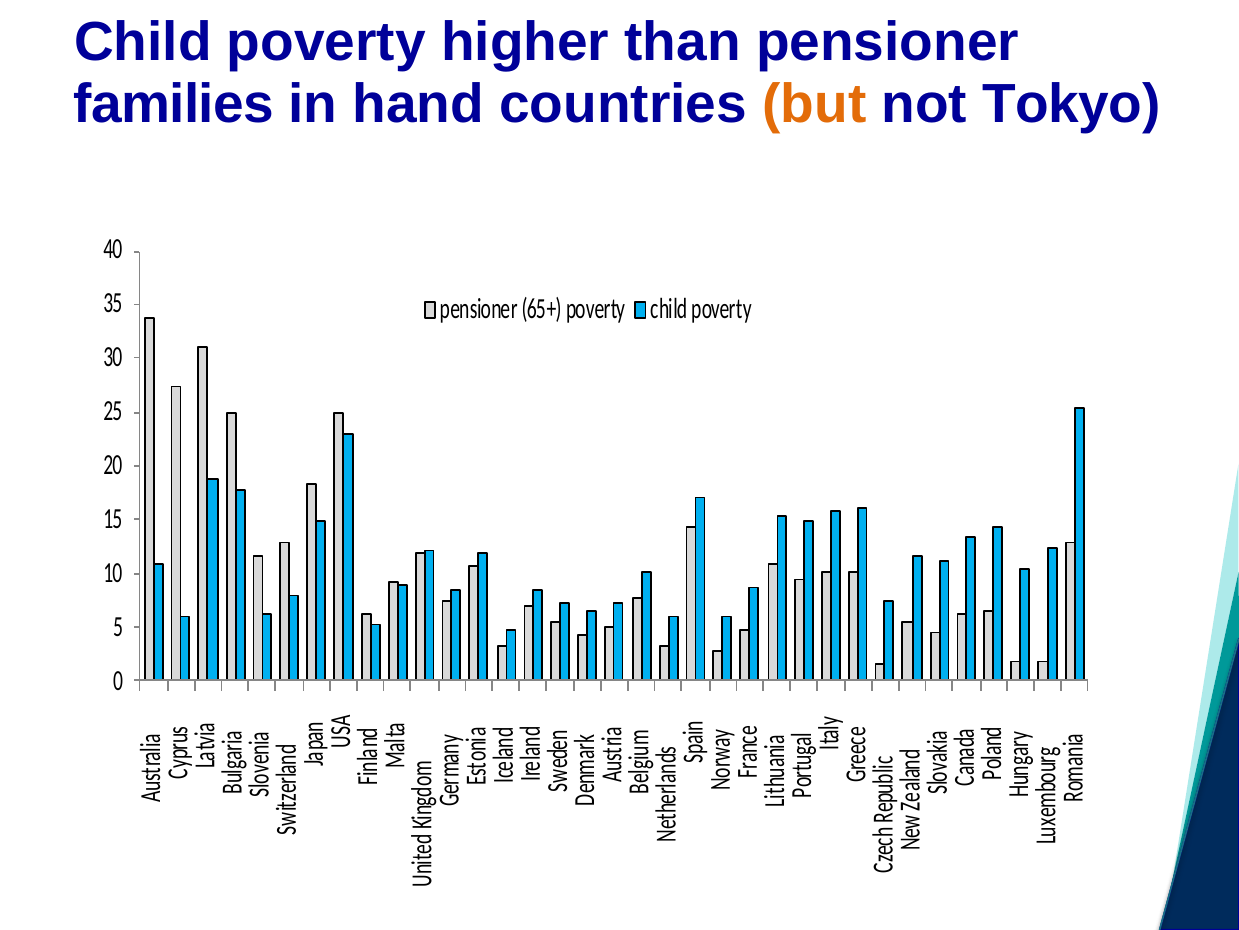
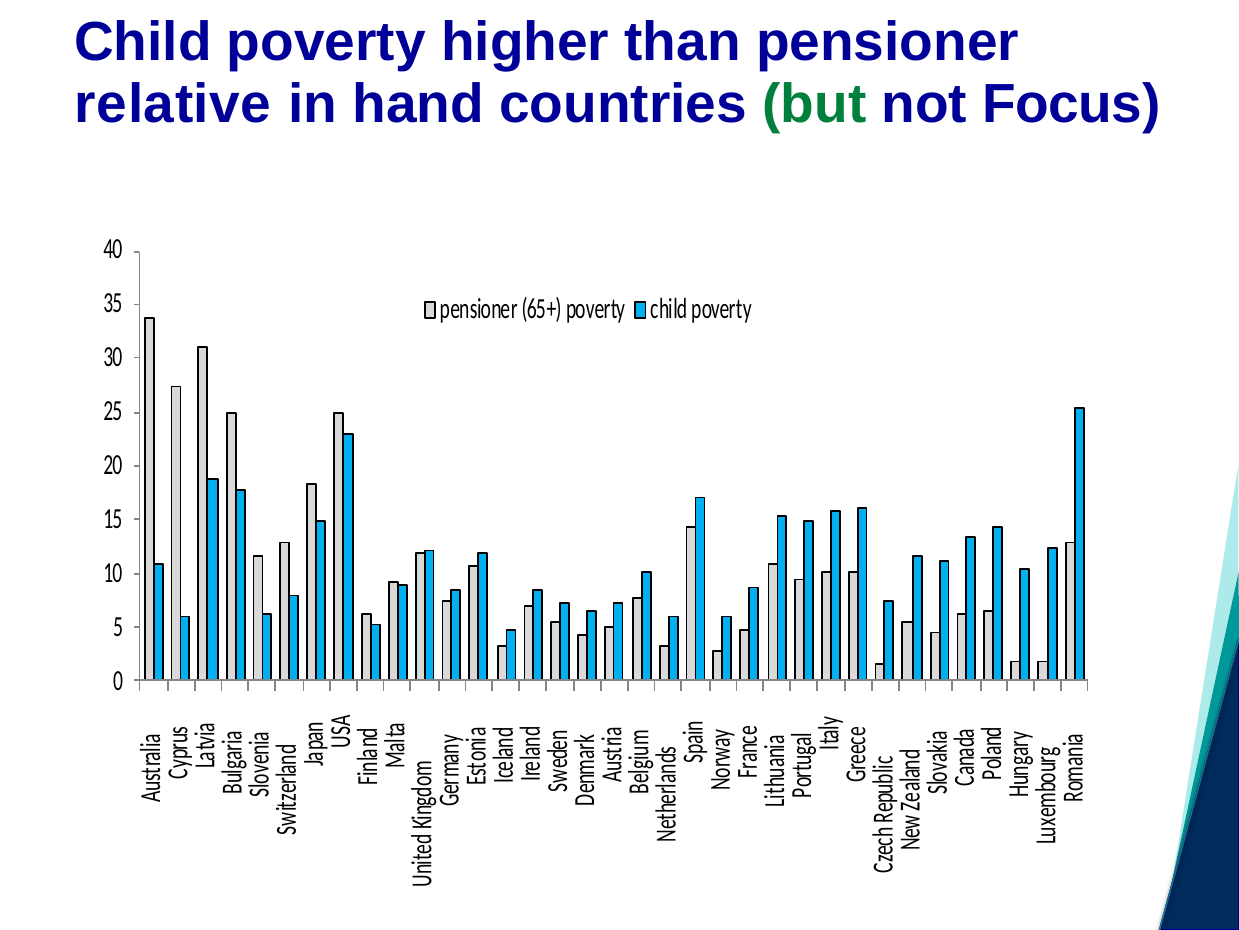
families: families -> relative
but colour: orange -> green
Tokyo: Tokyo -> Focus
